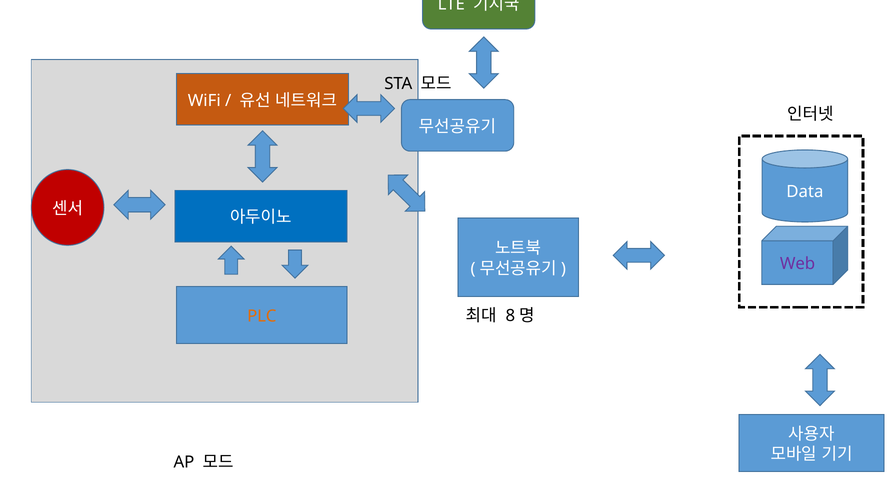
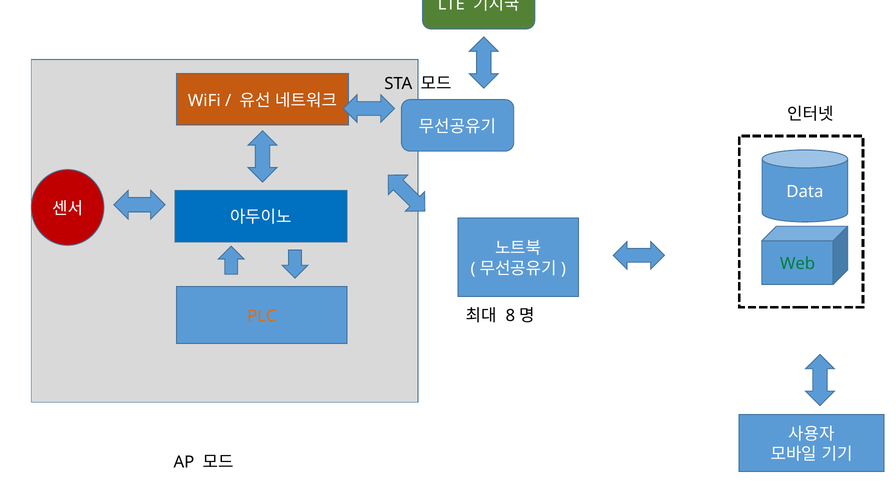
Web colour: purple -> green
